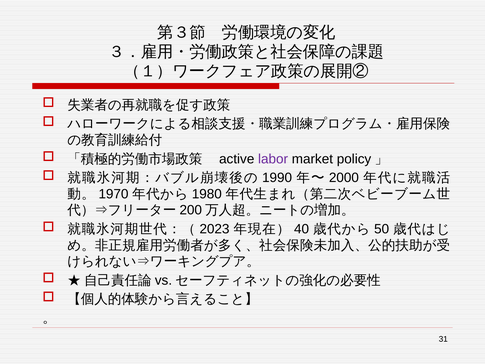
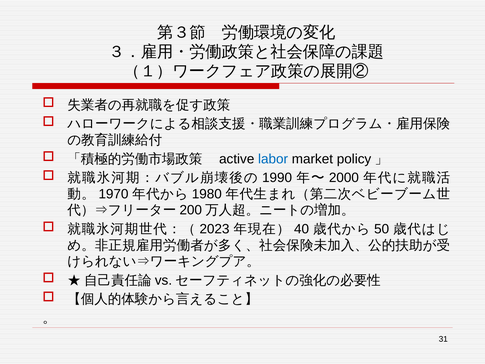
labor colour: purple -> blue
